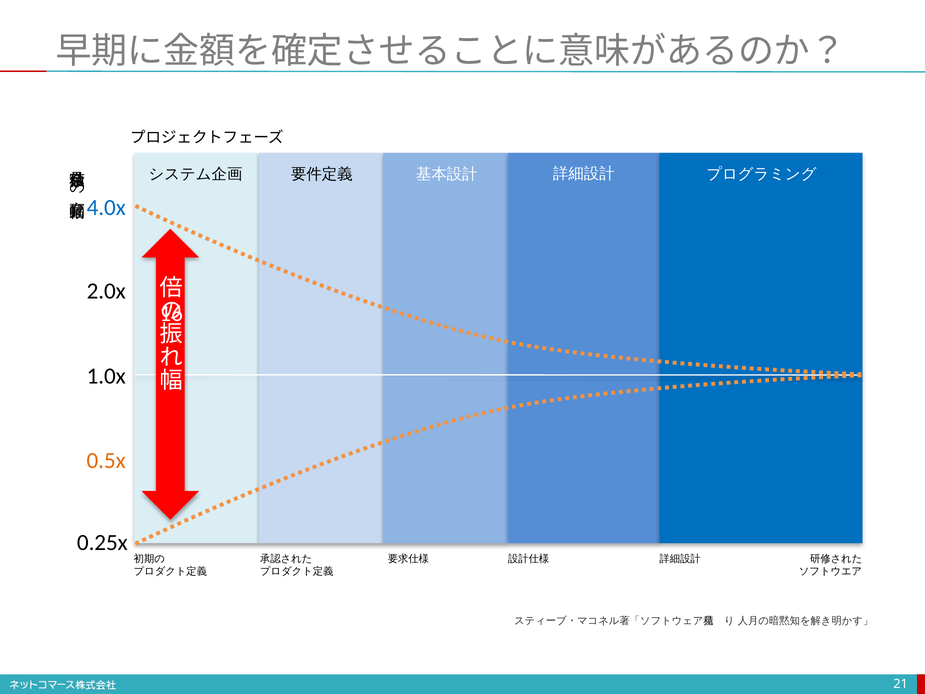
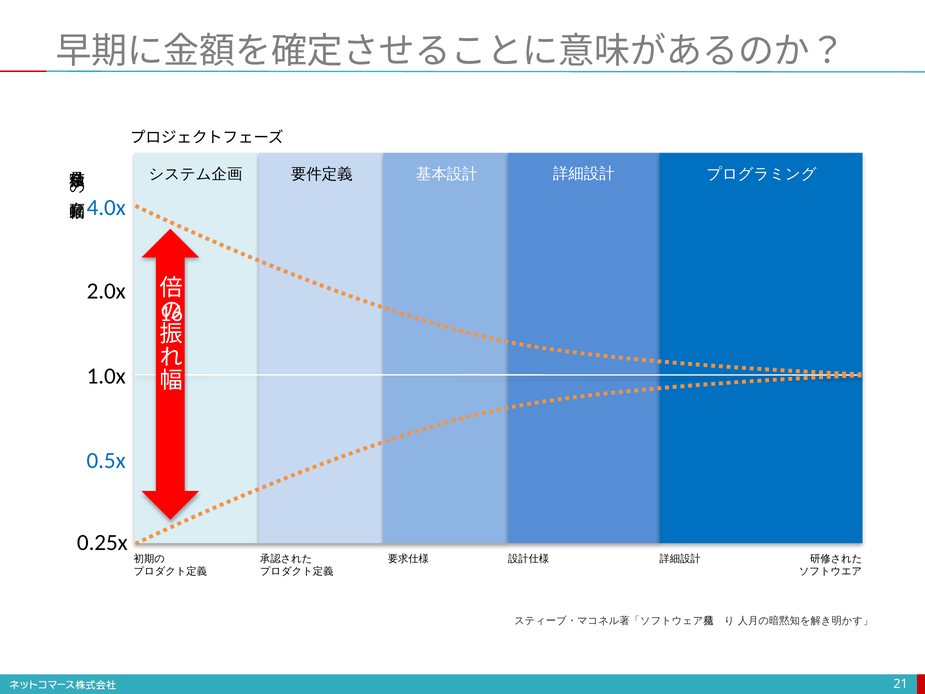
0.5x colour: orange -> blue
